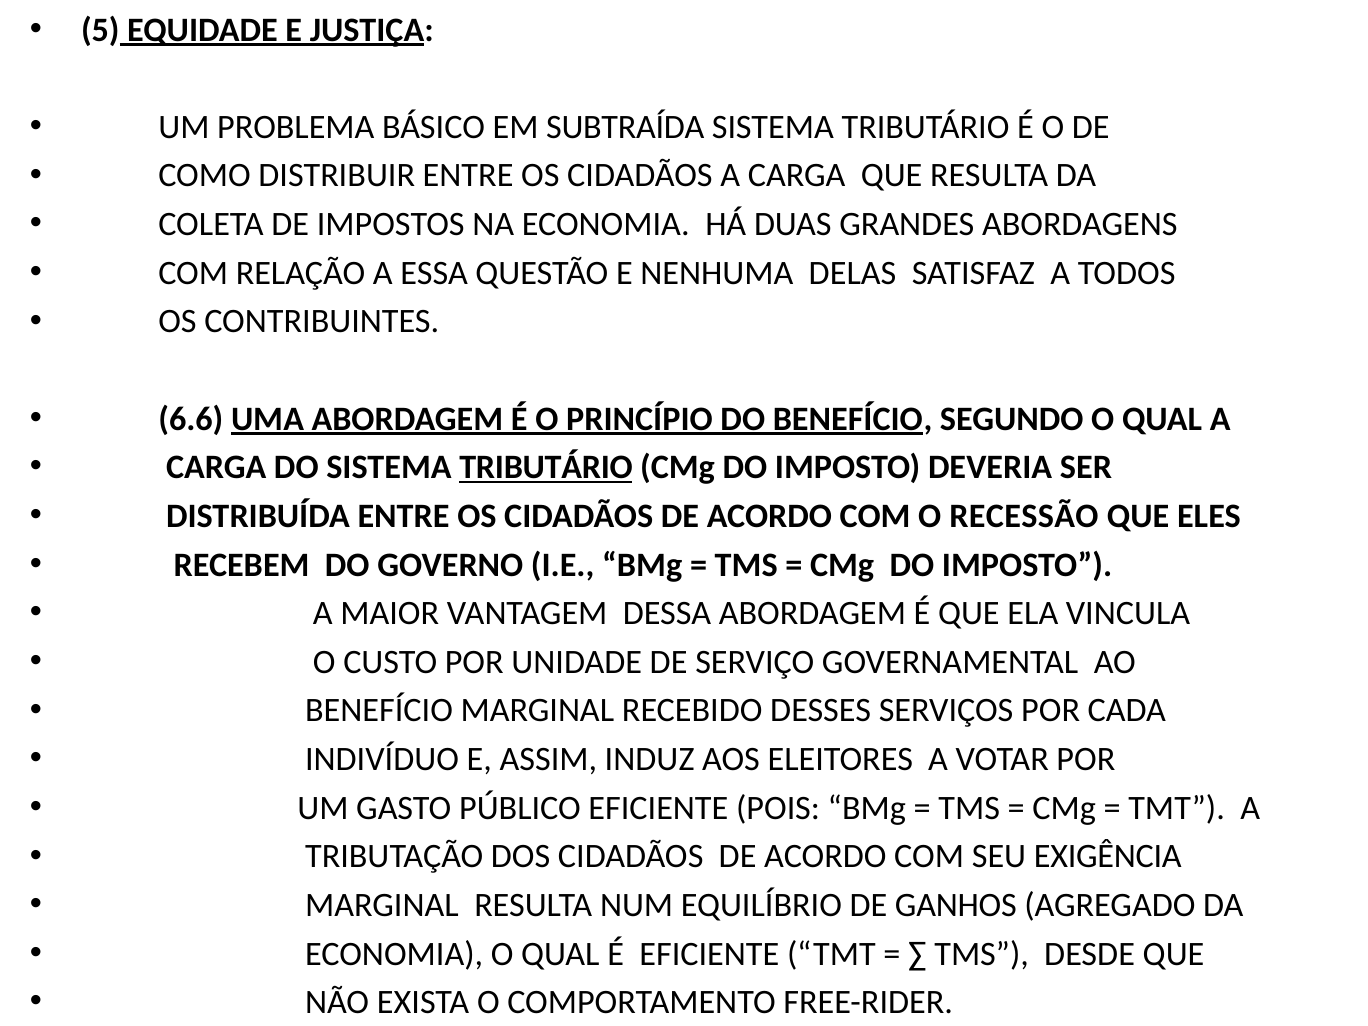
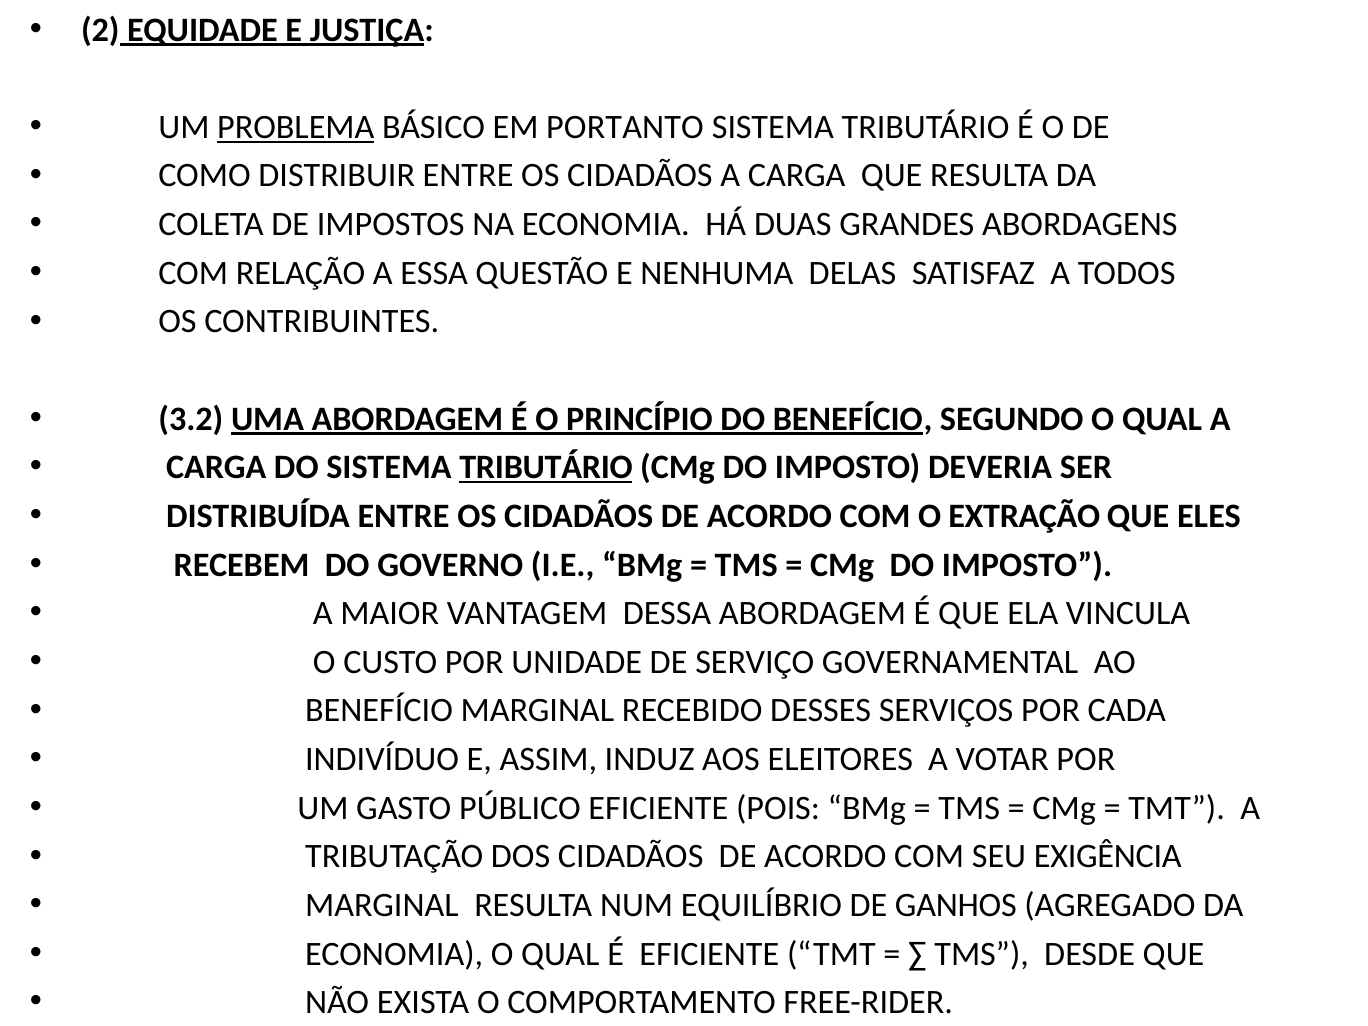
5: 5 -> 2
PROBLEMA underline: none -> present
SUBTRAÍDA: SUBTRAÍDA -> PORTANTO
6.6: 6.6 -> 3.2
RECESSÃO: RECESSÃO -> EXTRAÇÃO
